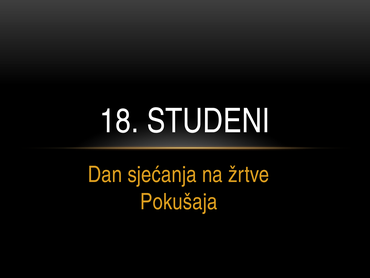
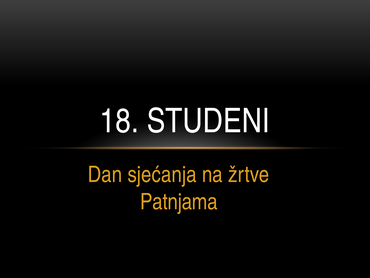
Pokušaja: Pokušaja -> Patnjama
